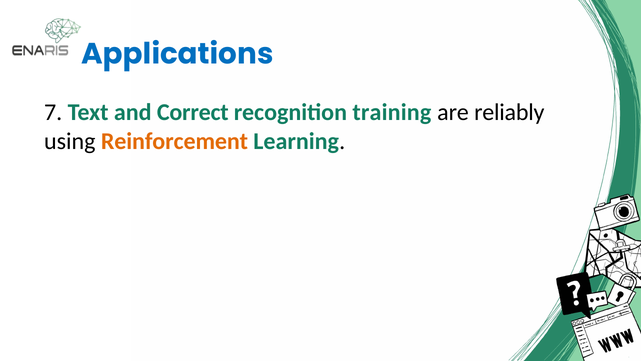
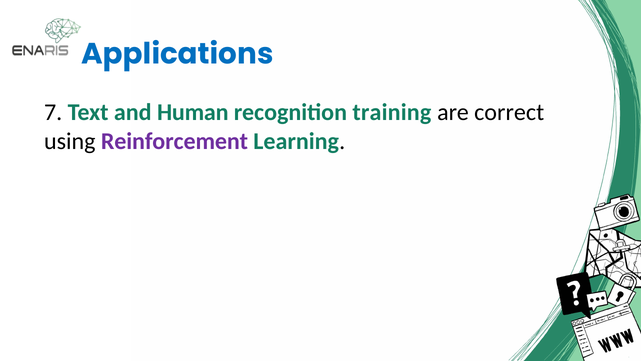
Correct: Correct -> Human
reliably: reliably -> correct
Reinforcement colour: orange -> purple
